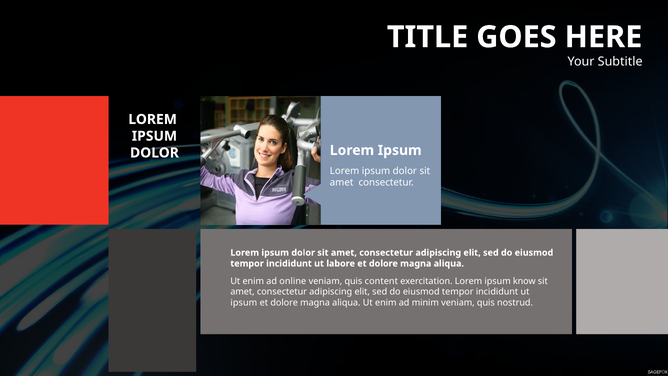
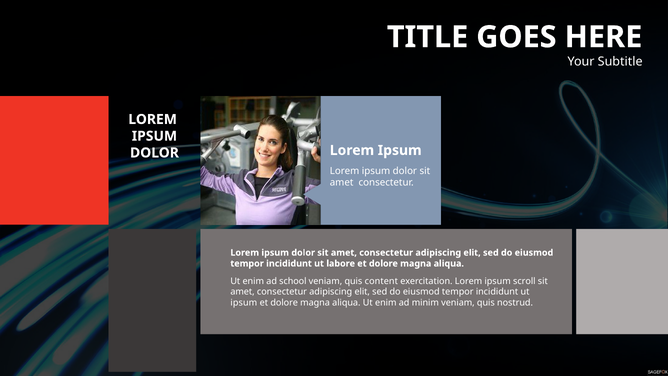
online: online -> school
know: know -> scroll
